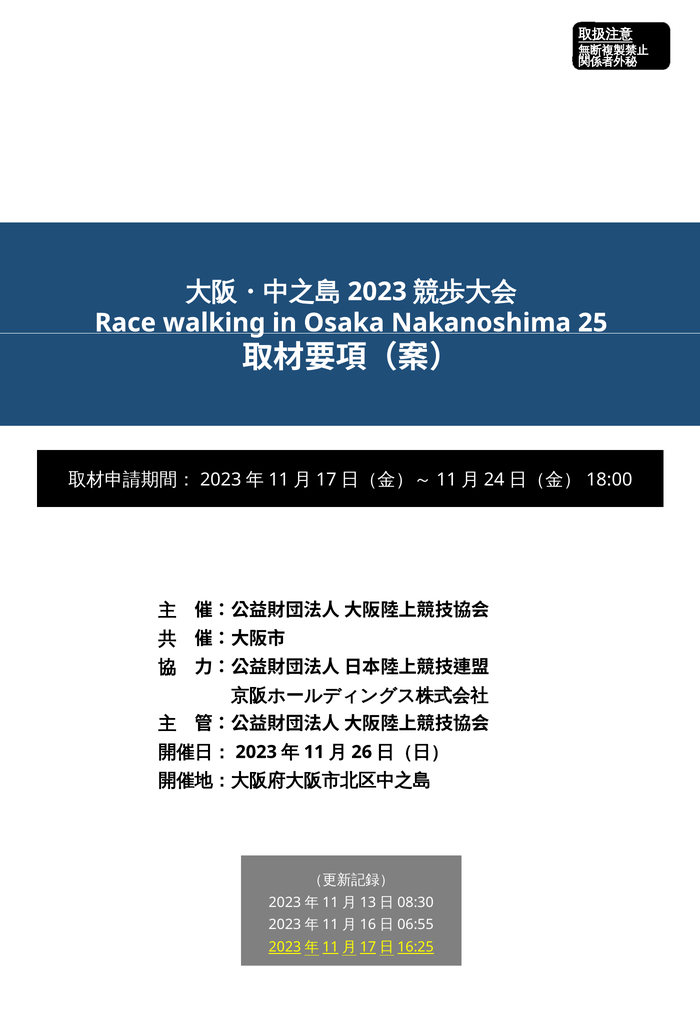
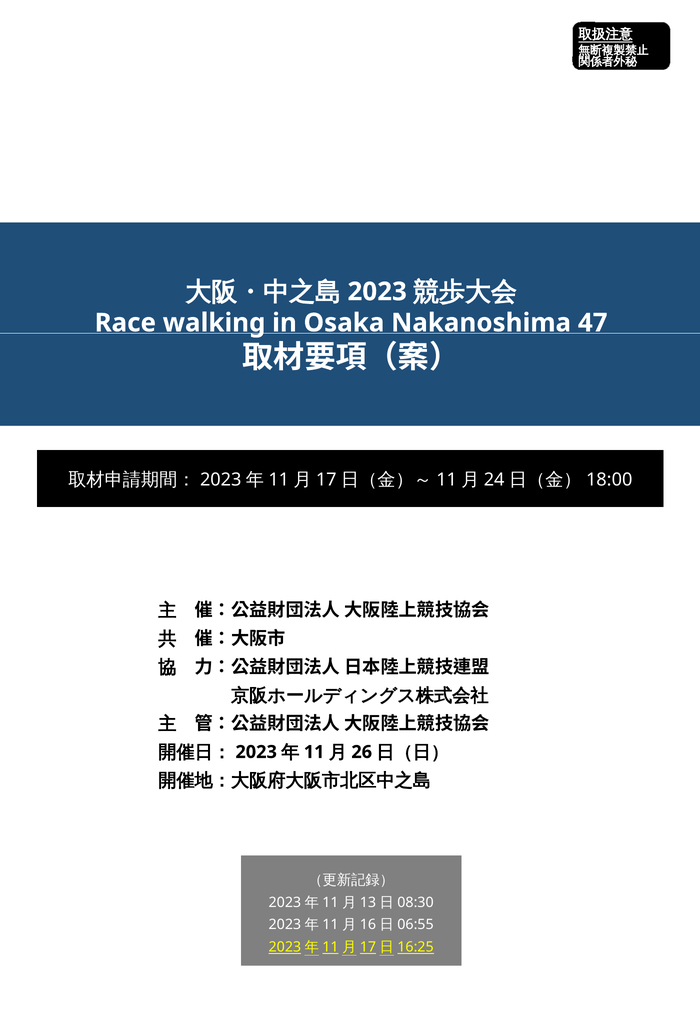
25: 25 -> 47
